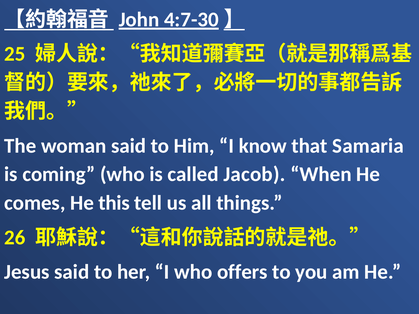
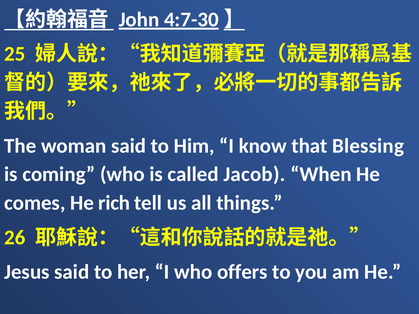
Samaria: Samaria -> Blessing
this: this -> rich
